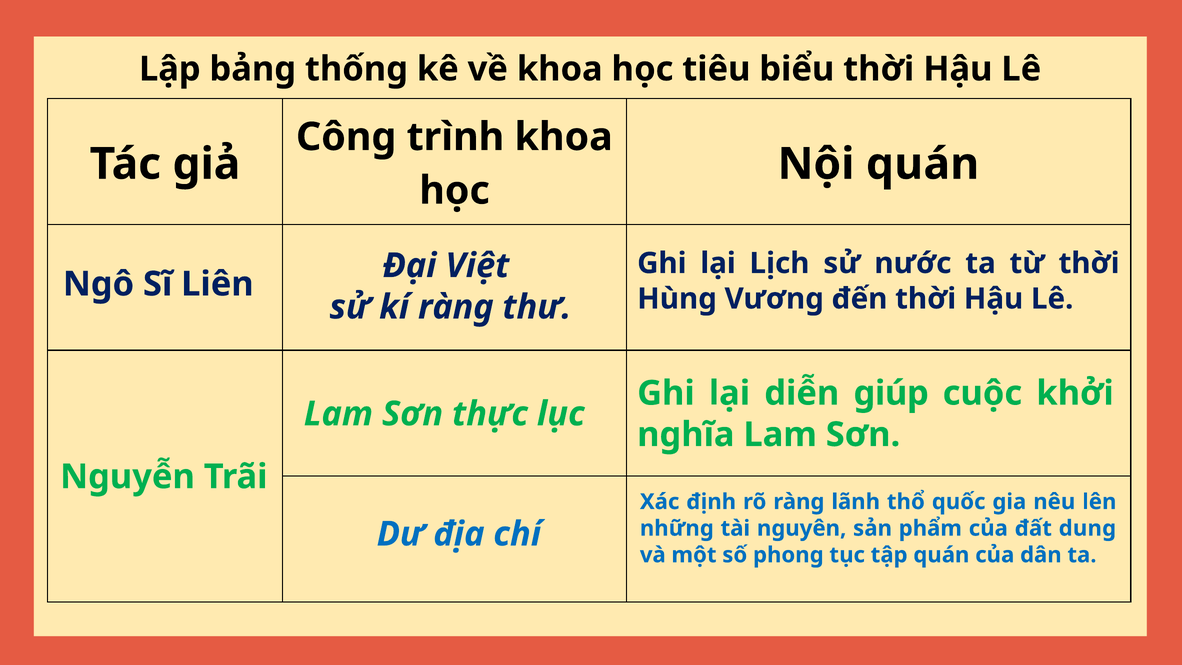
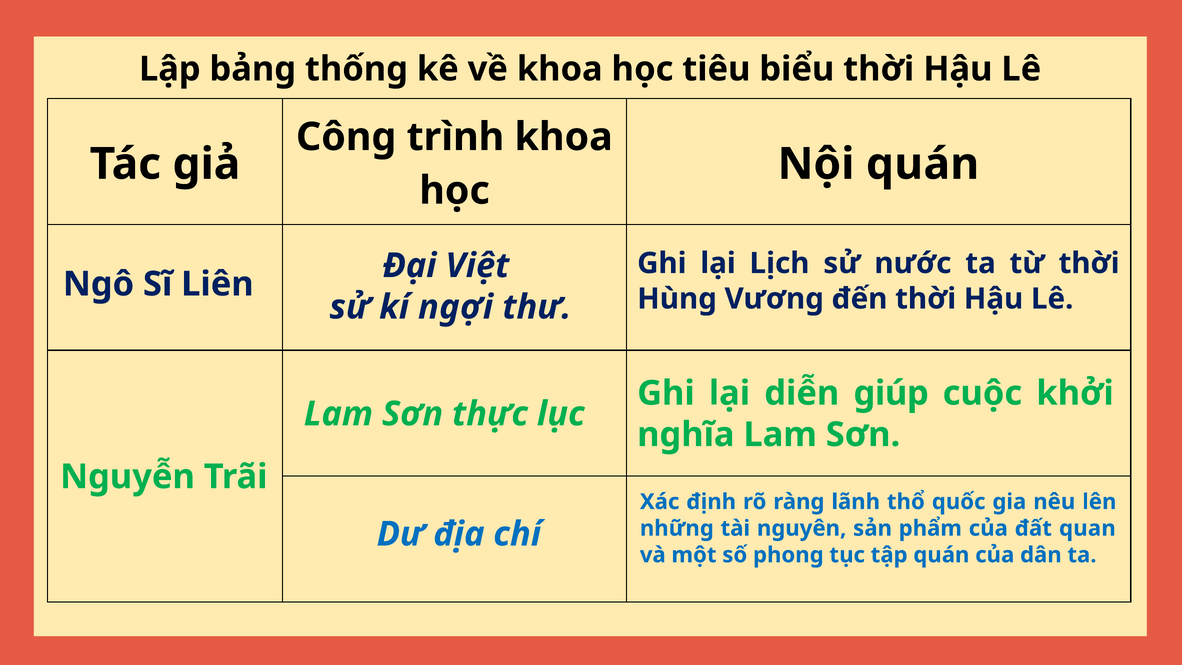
kí ràng: ràng -> ngợi
dung: dung -> quan
